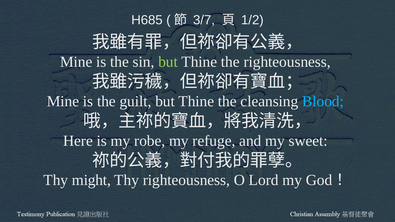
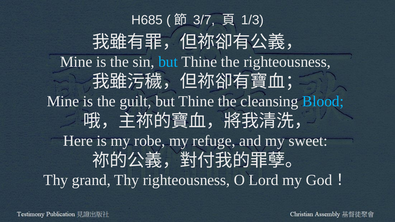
1/2: 1/2 -> 1/3
but at (168, 62) colour: light green -> light blue
might: might -> grand
